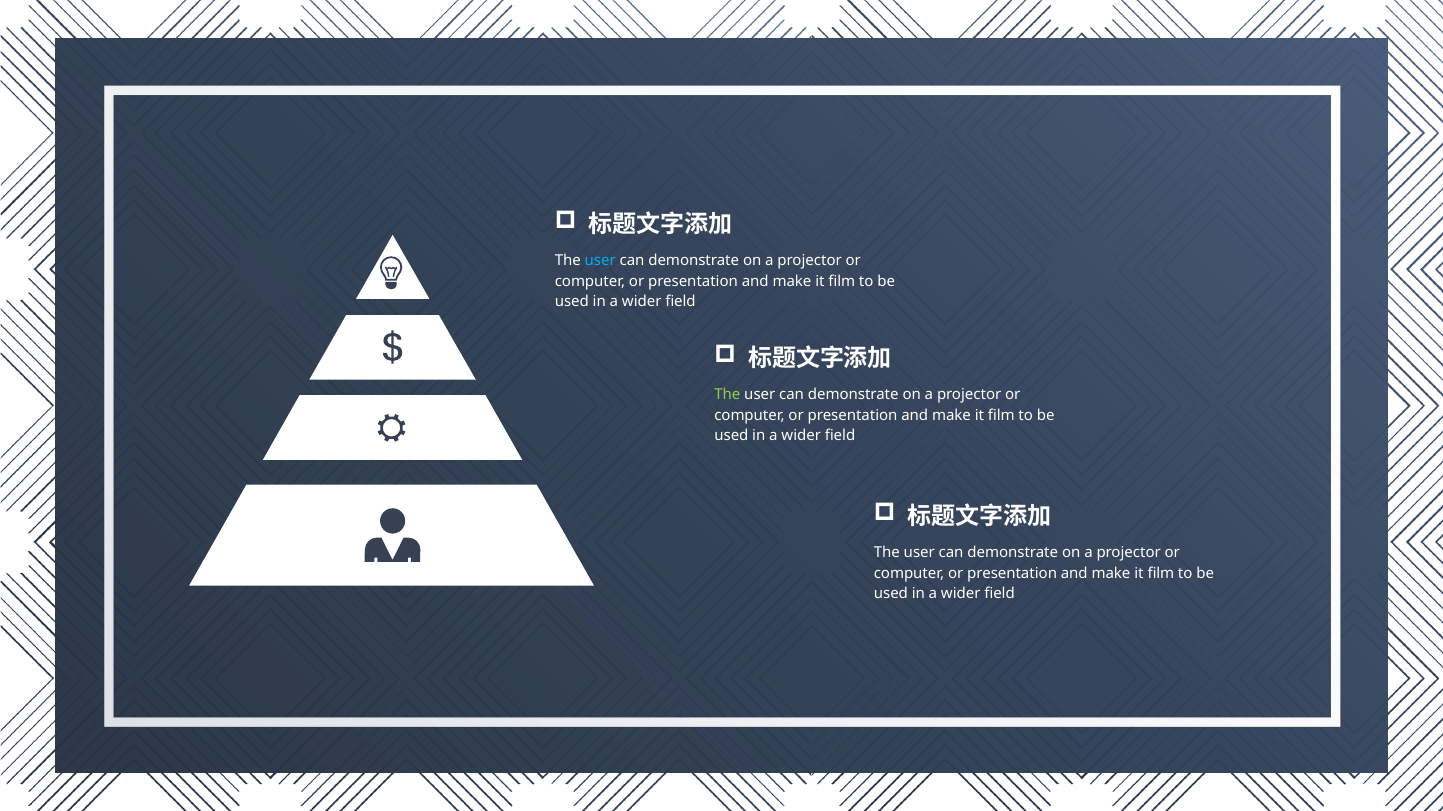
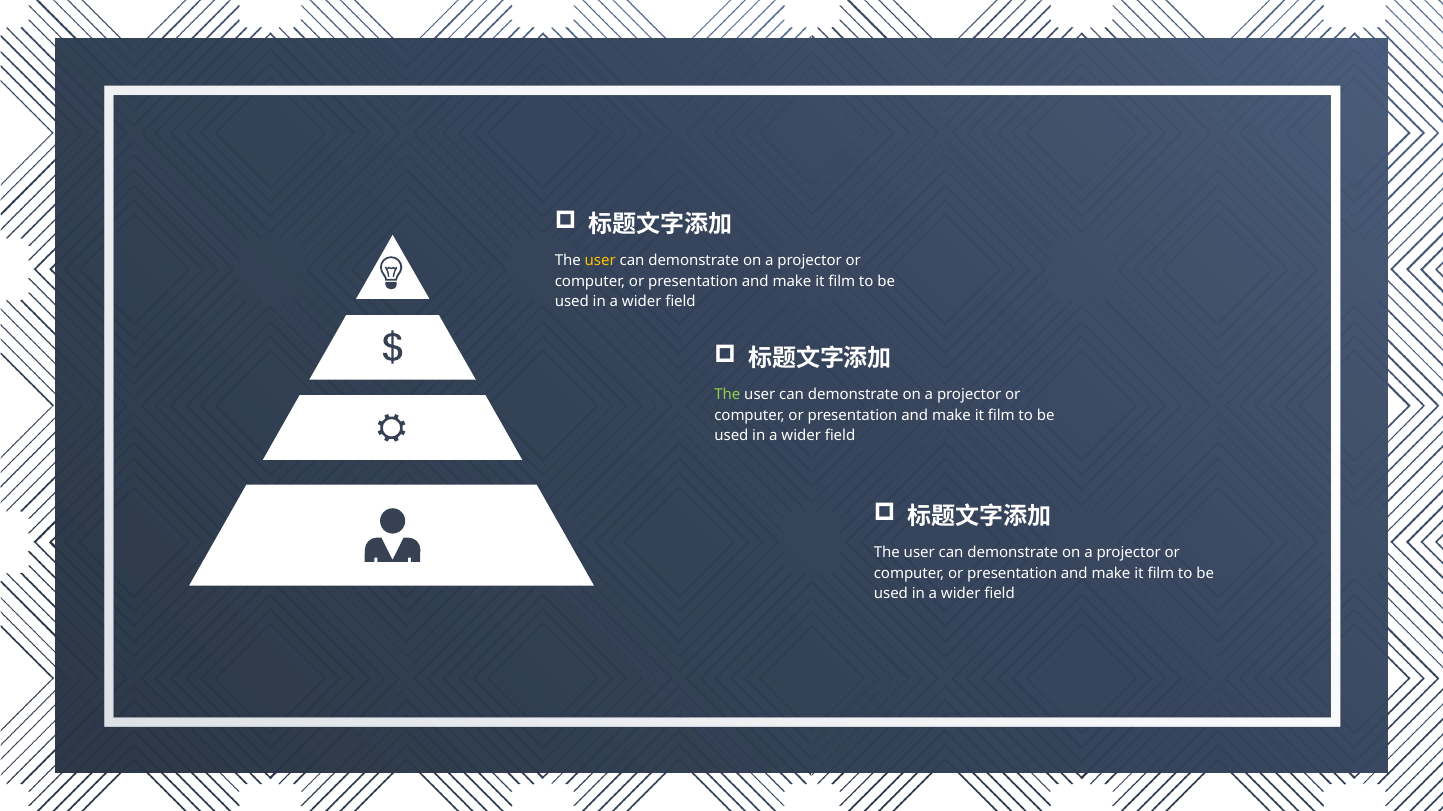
user at (600, 261) colour: light blue -> yellow
